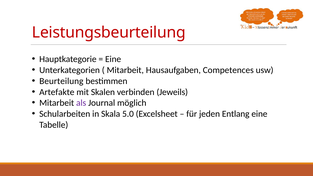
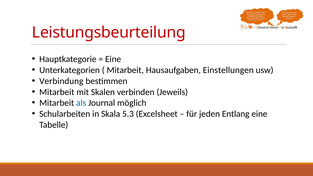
Competences: Competences -> Einstellungen
Beurteilung: Beurteilung -> Verbindung
Artefakte at (57, 92): Artefakte -> Mitarbeit
als colour: purple -> blue
5.0: 5.0 -> 5.3
